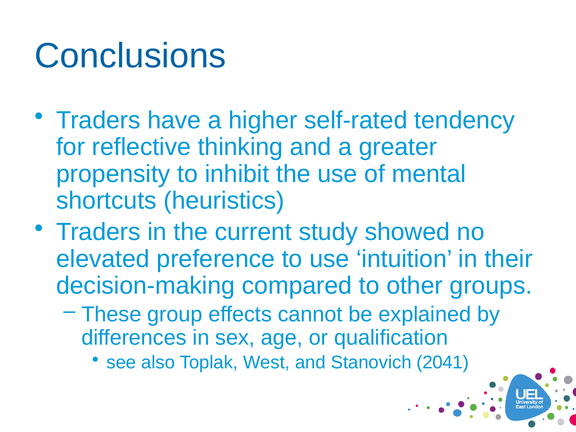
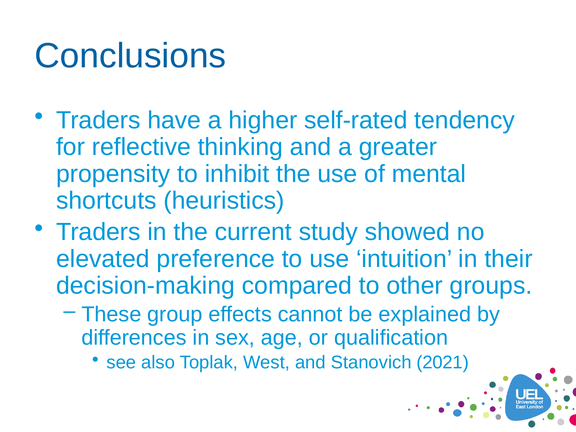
2041: 2041 -> 2021
